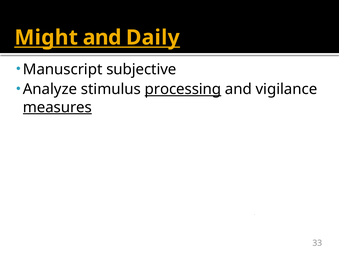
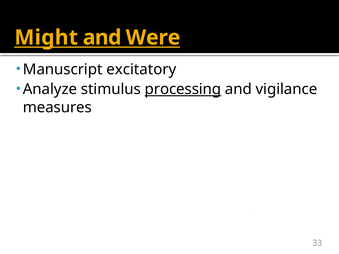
Daily: Daily -> Were
subjective: subjective -> excitatory
measures underline: present -> none
